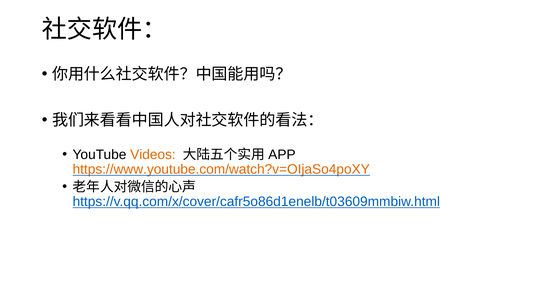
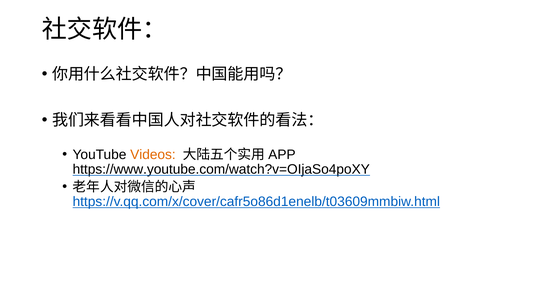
https://www.youtube.com/watch?v=OIjaSo4poXY colour: orange -> black
